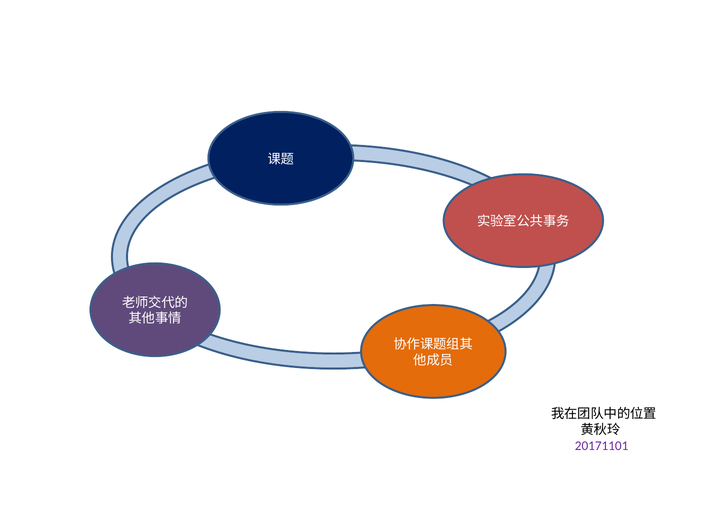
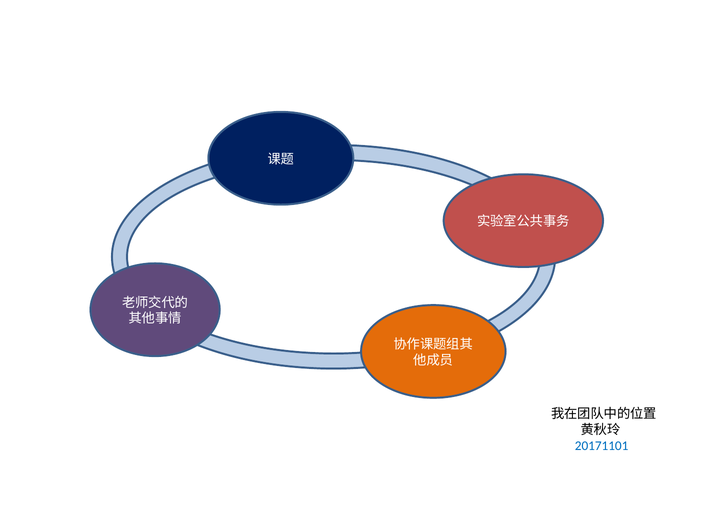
20171101 colour: purple -> blue
